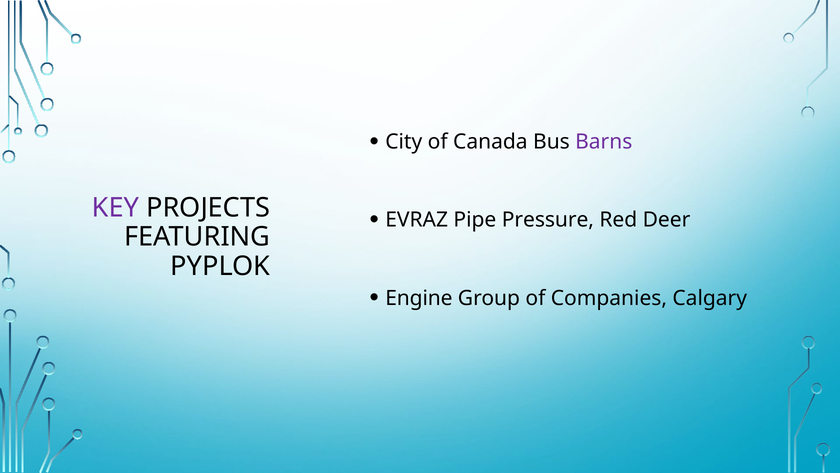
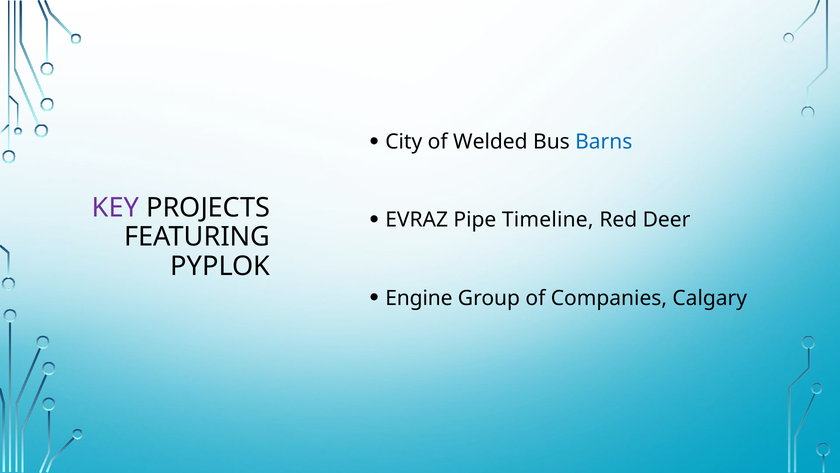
Canada: Canada -> Welded
Barns colour: purple -> blue
Pressure: Pressure -> Timeline
